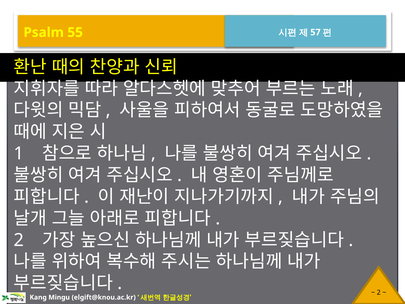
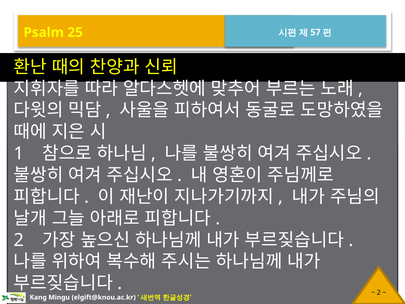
55: 55 -> 25
